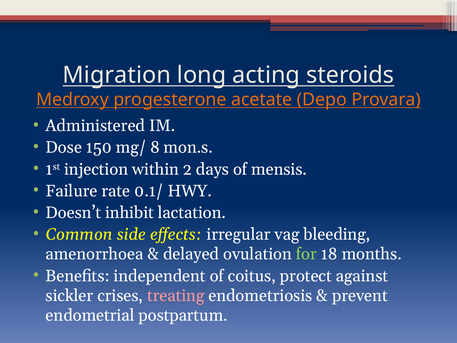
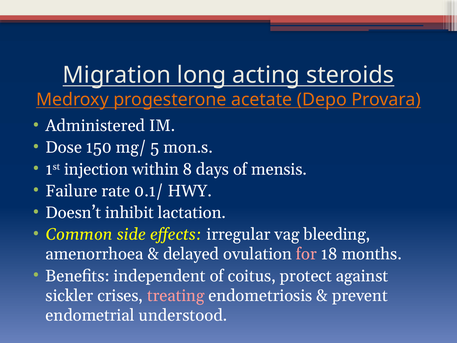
8: 8 -> 5
2: 2 -> 8
for colour: light green -> pink
postpartum: postpartum -> understood
